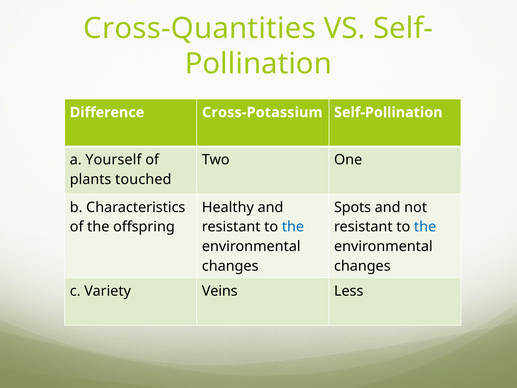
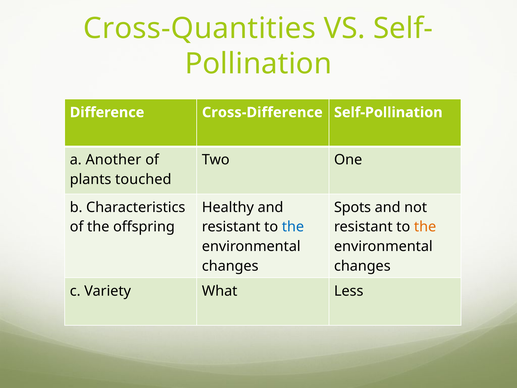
Cross-Potassium: Cross-Potassium -> Cross-Difference
Yourself: Yourself -> Another
the at (425, 227) colour: blue -> orange
Veins: Veins -> What
